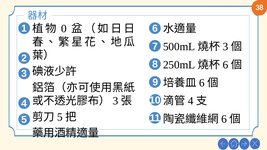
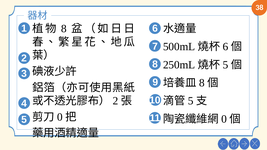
0 at (64, 29): 0 -> 8
3 at (225, 47): 3 -> 6
6 at (225, 65): 6 -> 5
6 at (202, 83): 6 -> 8
3 at (115, 101): 3 -> 2
4 at (191, 101): 4 -> 5
5 at (60, 117): 5 -> 0
6 at (224, 119): 6 -> 0
